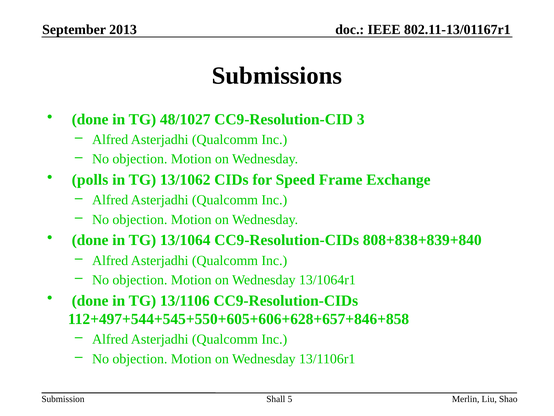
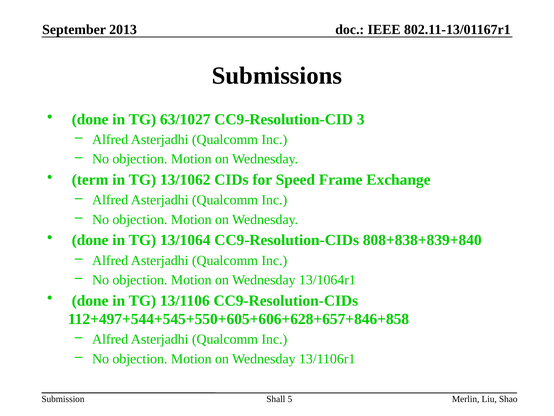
48/1027: 48/1027 -> 63/1027
polls: polls -> term
